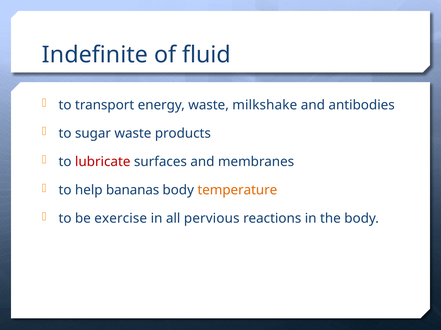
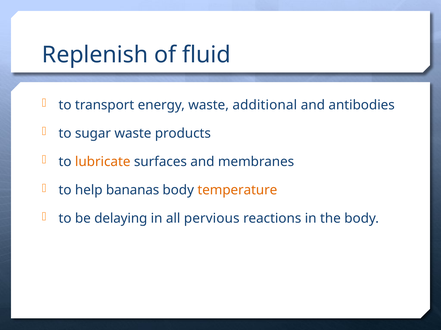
Indefinite: Indefinite -> Replenish
milkshake: milkshake -> additional
lubricate colour: red -> orange
exercise: exercise -> delaying
